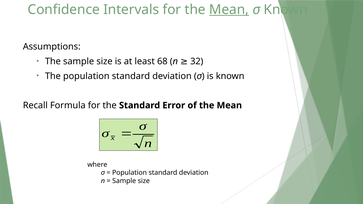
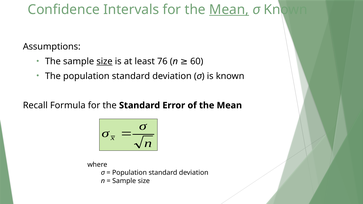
size at (104, 61) underline: none -> present
68: 68 -> 76
32: 32 -> 60
